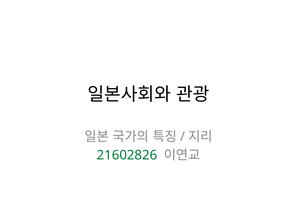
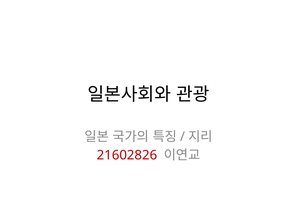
21602826 colour: green -> red
